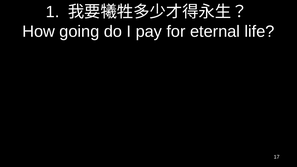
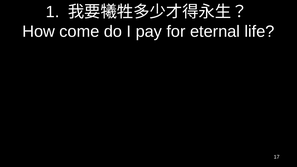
going: going -> come
